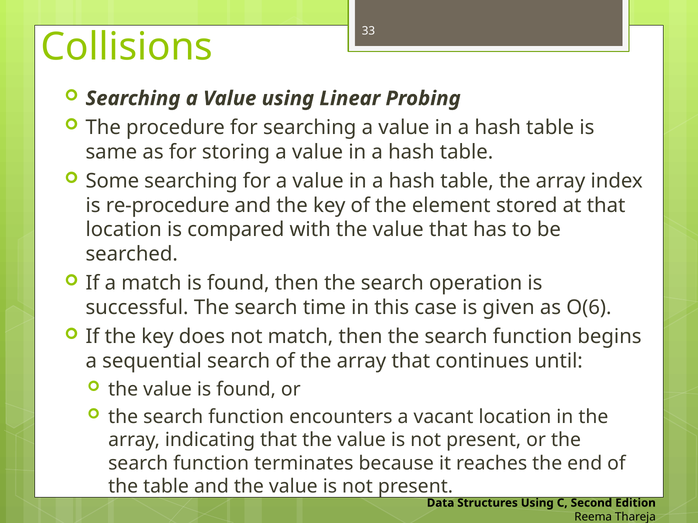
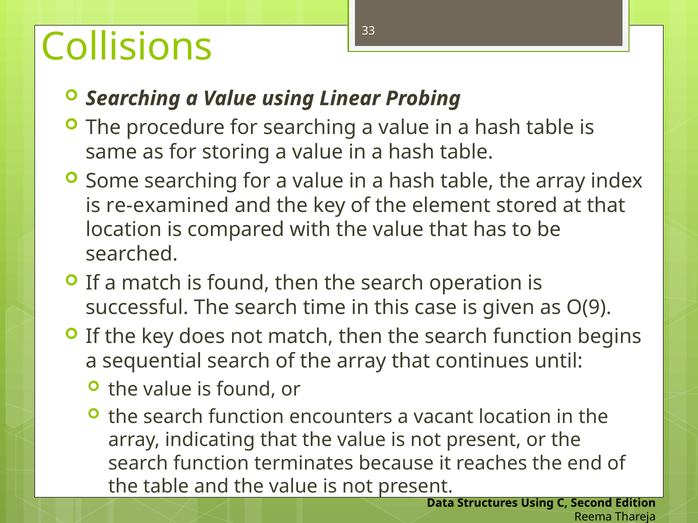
re-procedure: re-procedure -> re-examined
O(6: O(6 -> O(9
